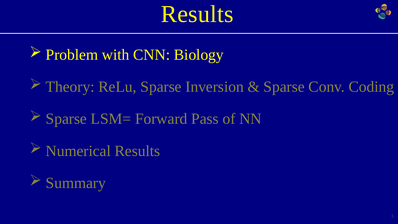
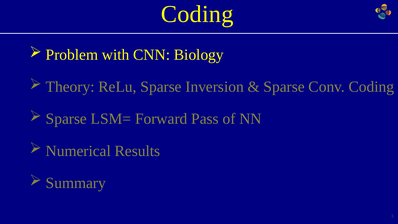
Results at (197, 14): Results -> Coding
